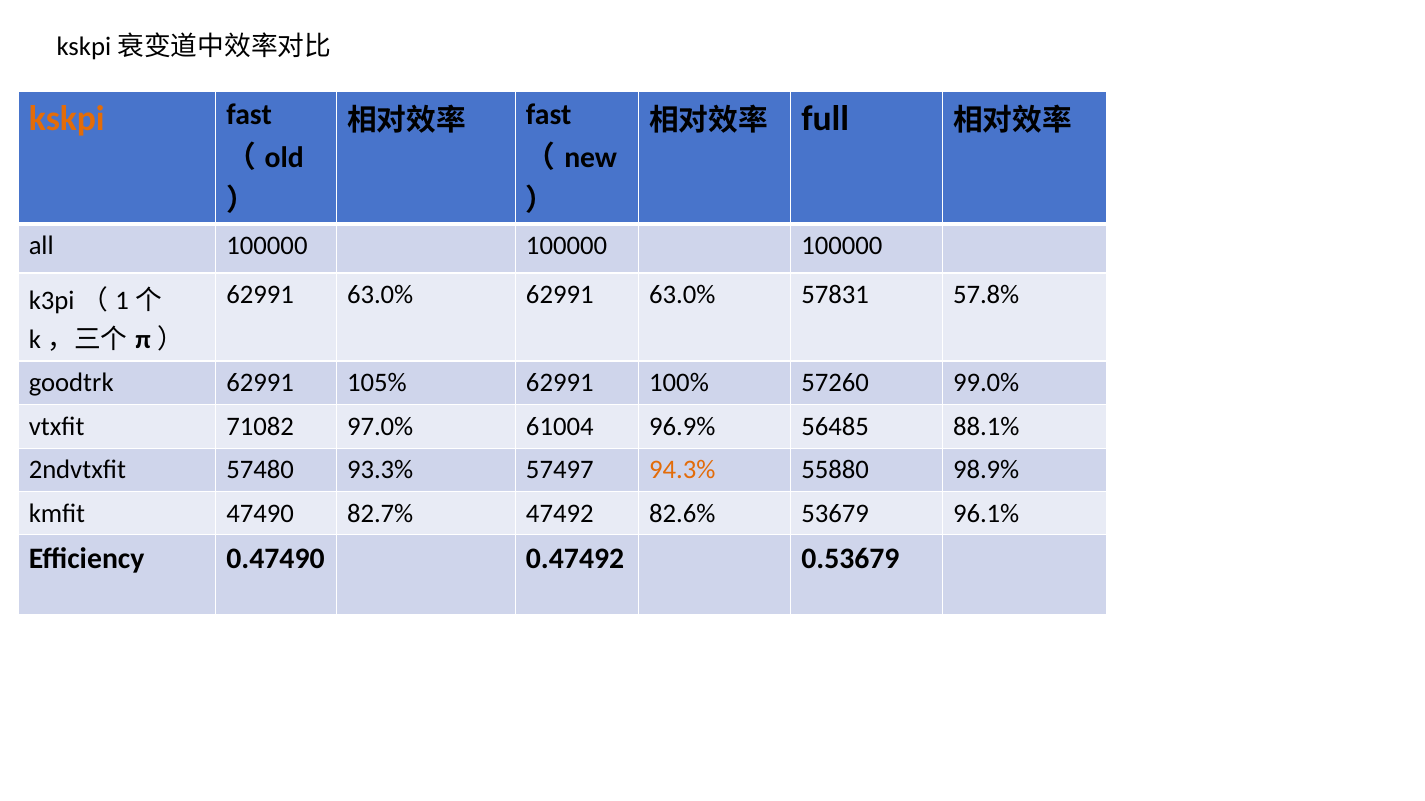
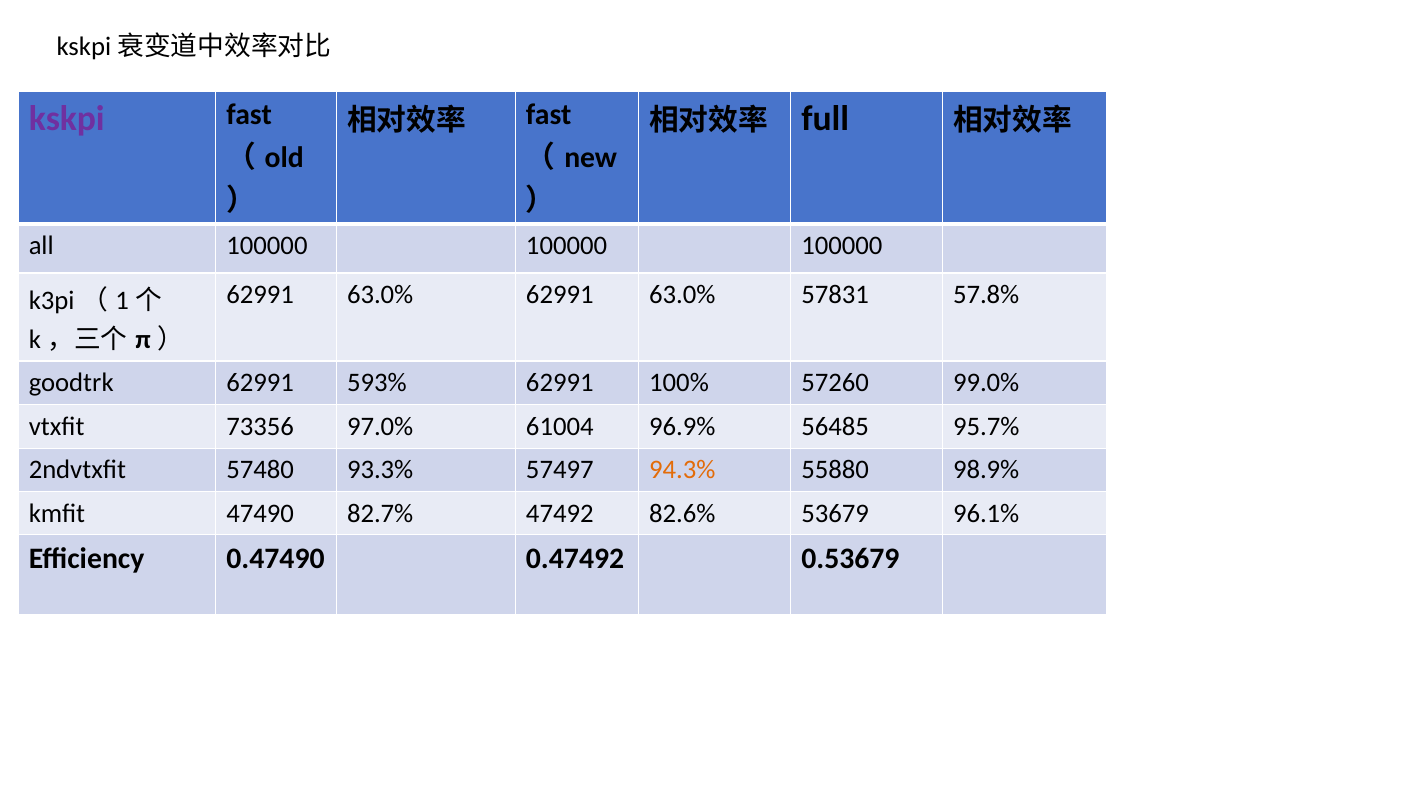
kskpi colour: orange -> purple
105%: 105% -> 593%
71082: 71082 -> 73356
88.1%: 88.1% -> 95.7%
